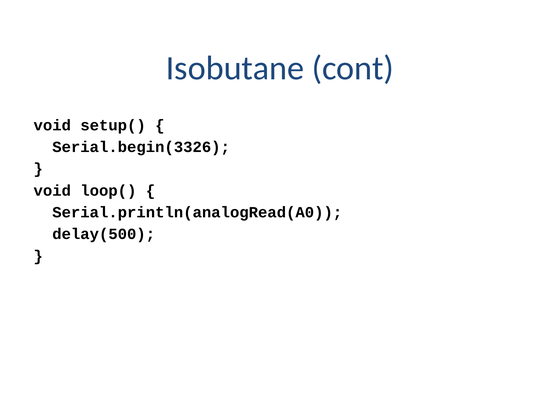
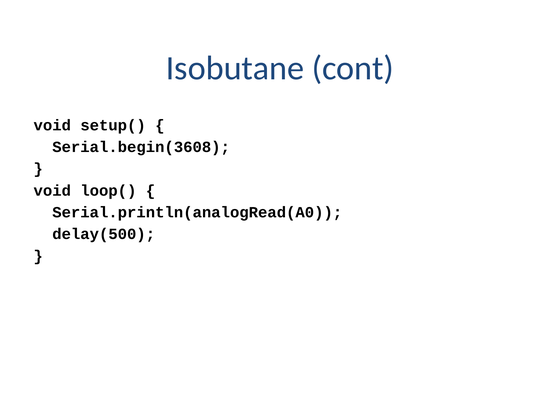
Serial.begin(3326: Serial.begin(3326 -> Serial.begin(3608
